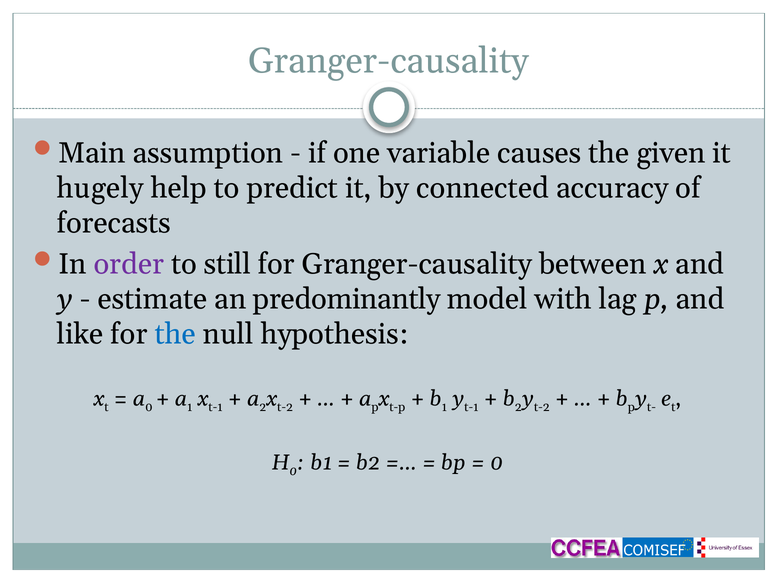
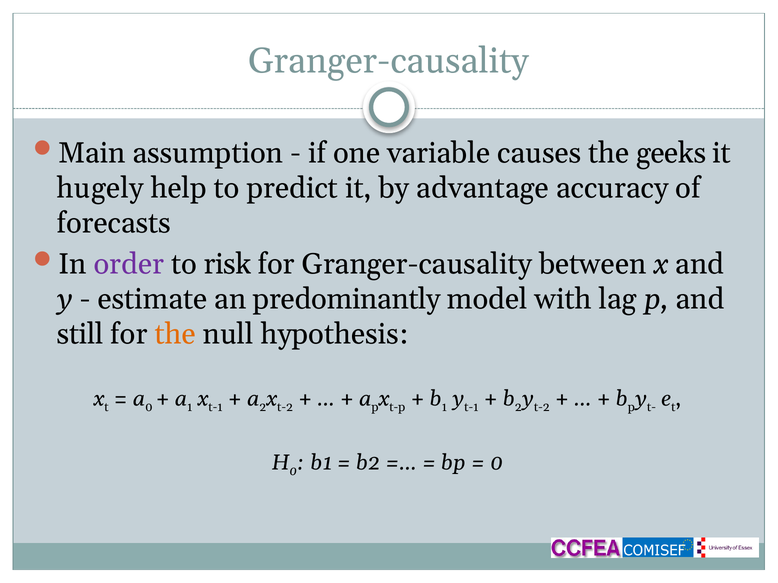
given: given -> geeks
connected: connected -> advantage
still: still -> risk
like: like -> still
the at (175, 334) colour: blue -> orange
